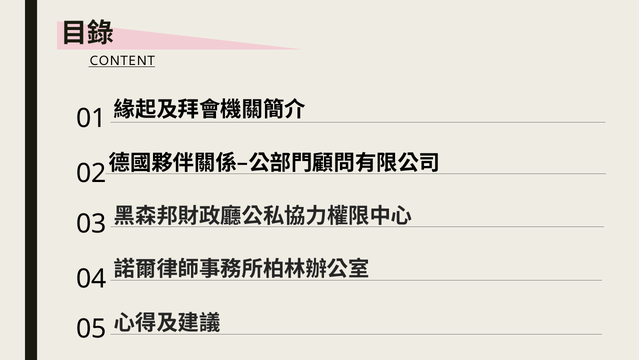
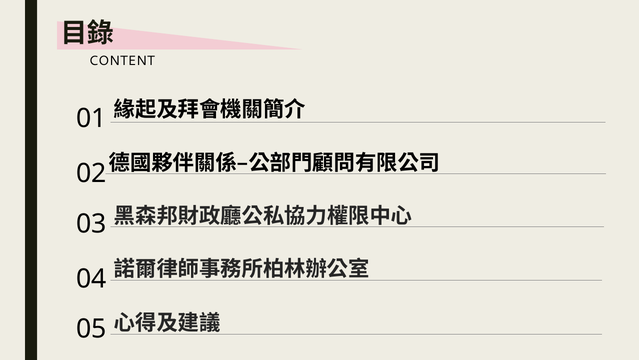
CONTENT underline: present -> none
